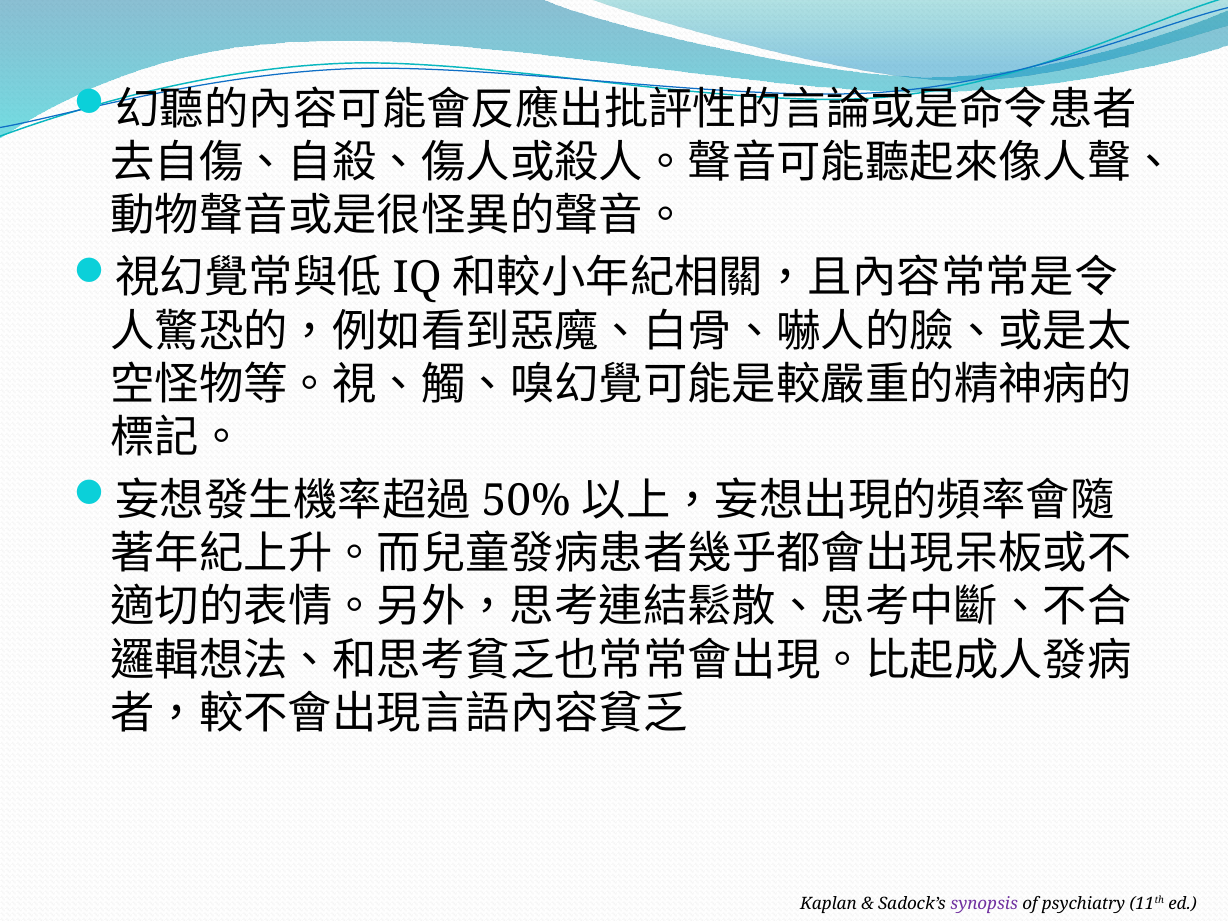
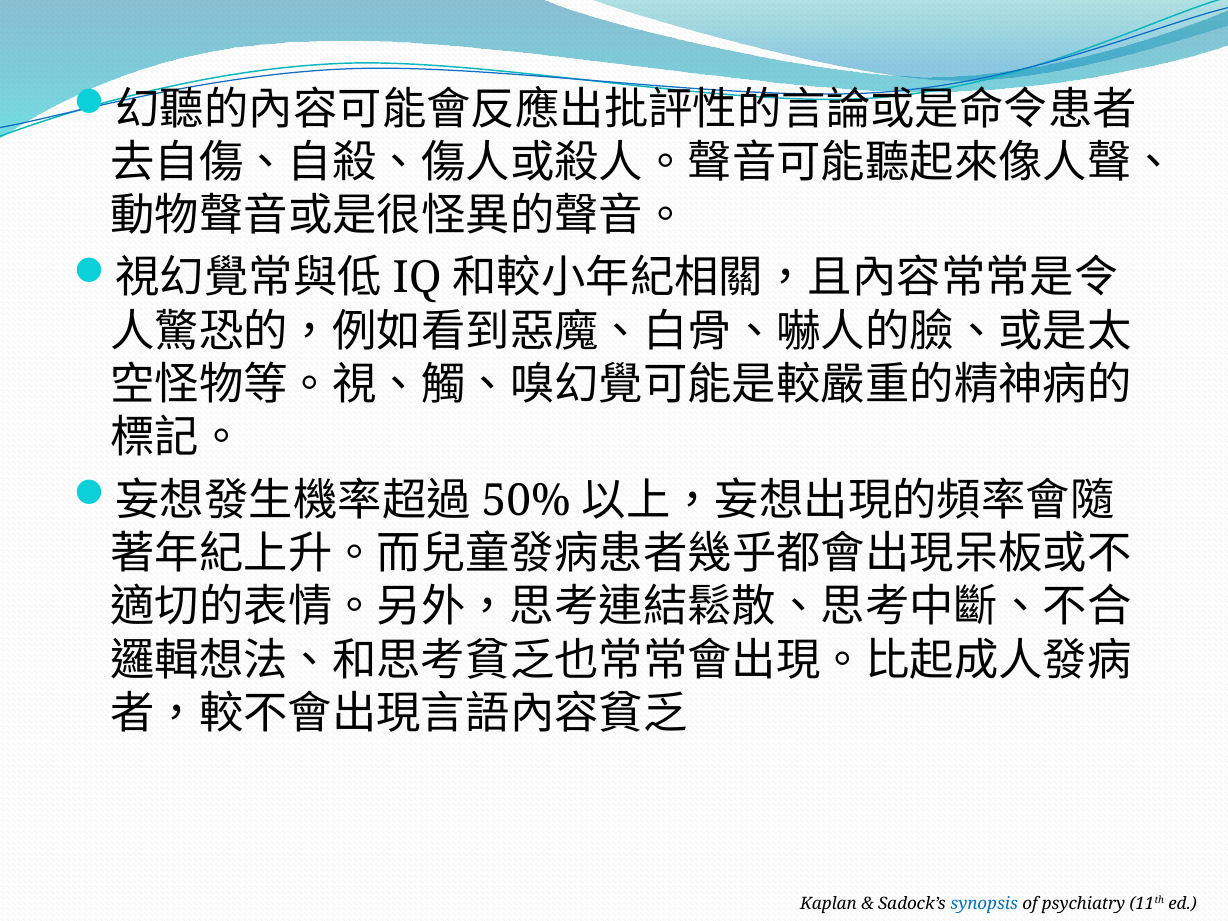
synopsis colour: purple -> blue
